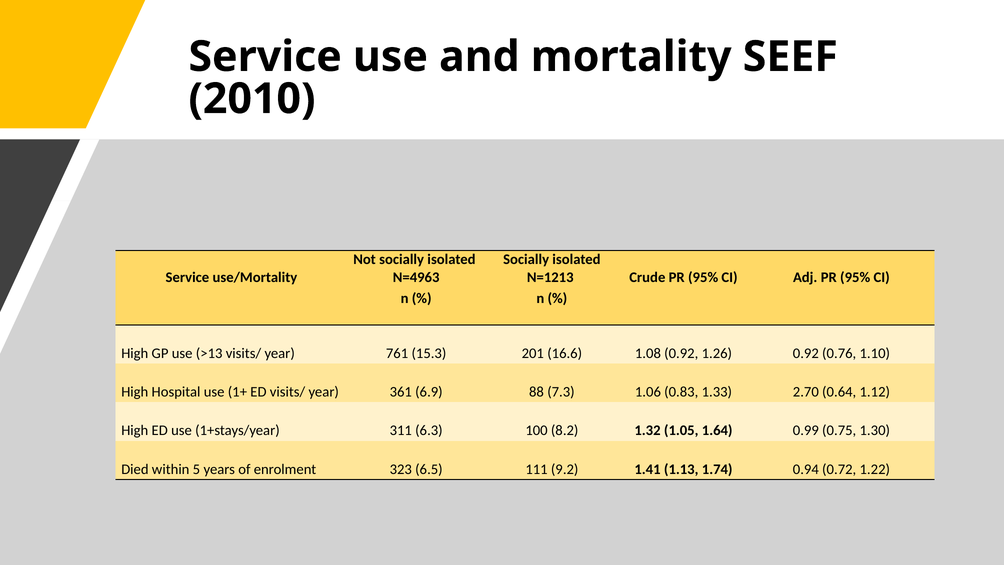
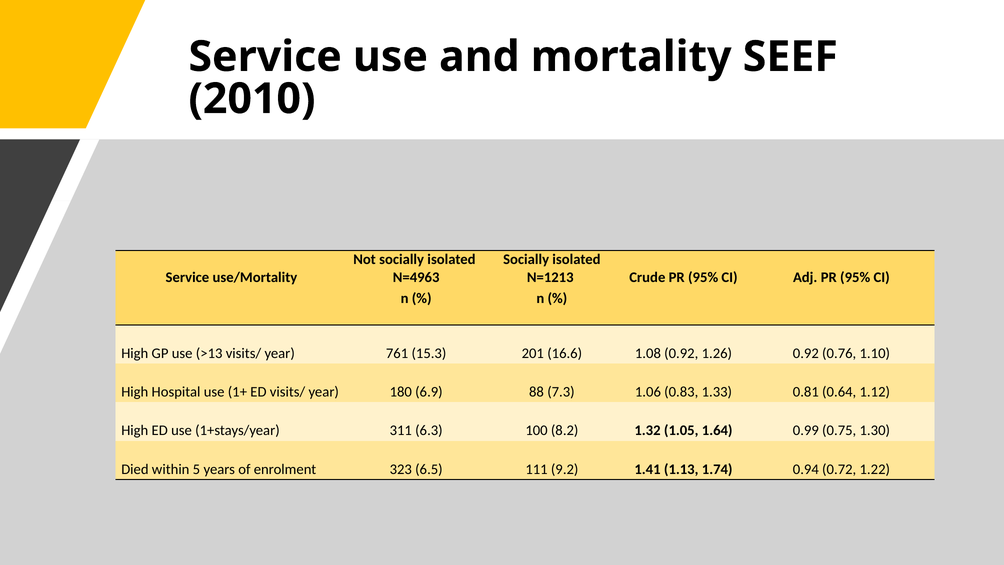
361: 361 -> 180
2.70: 2.70 -> 0.81
